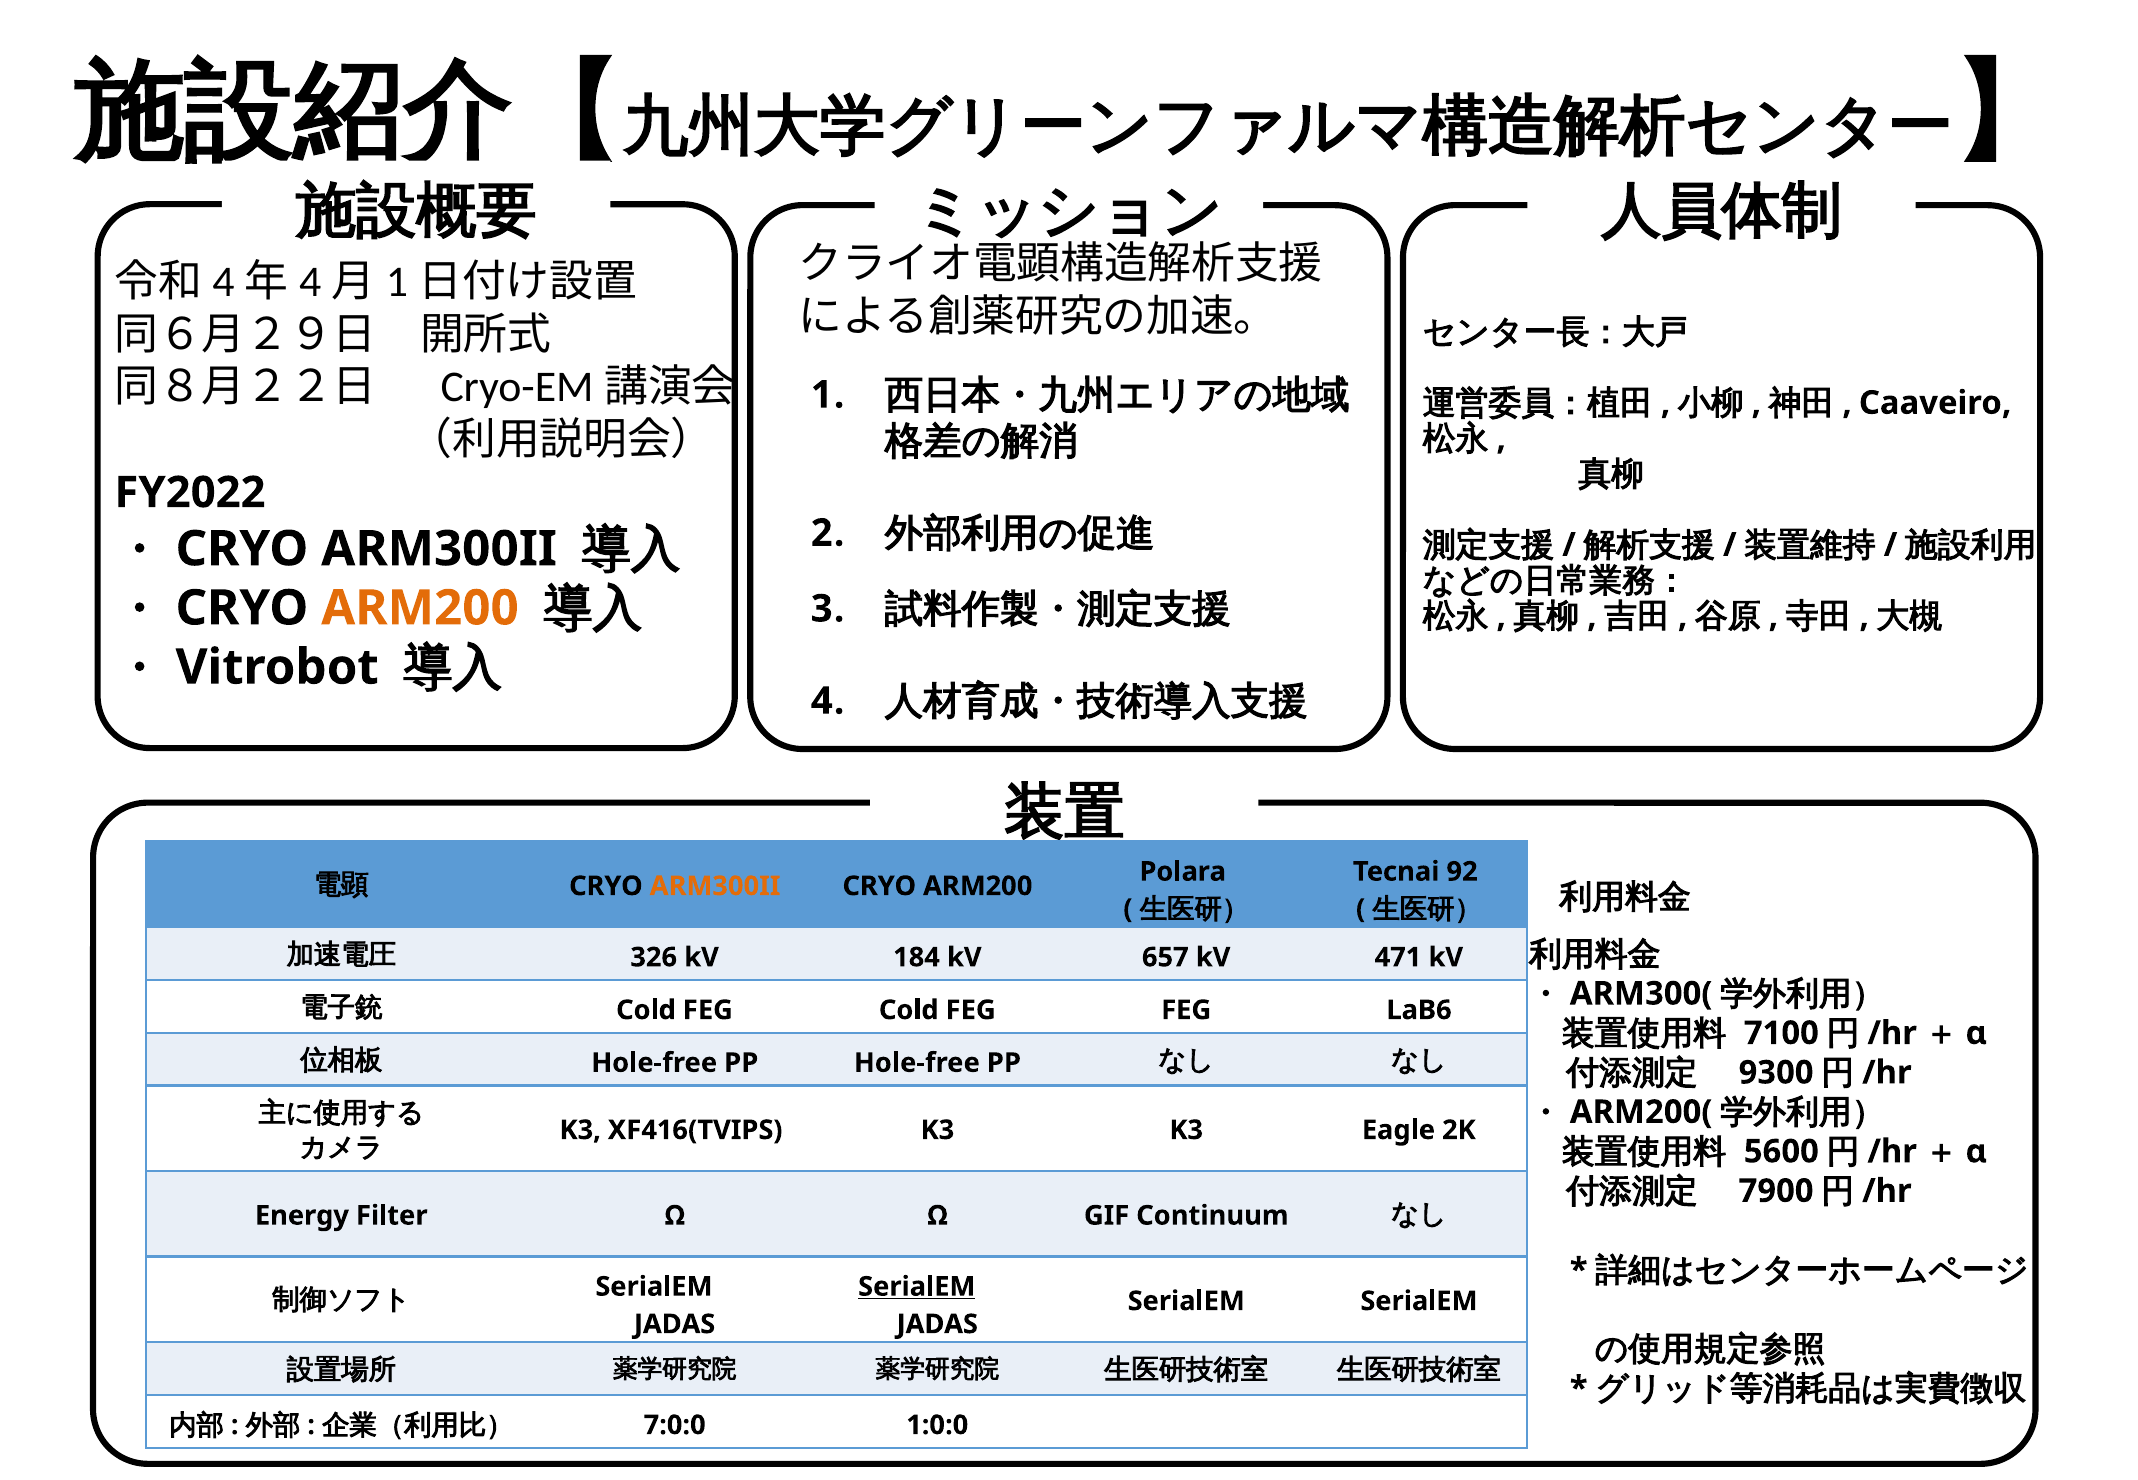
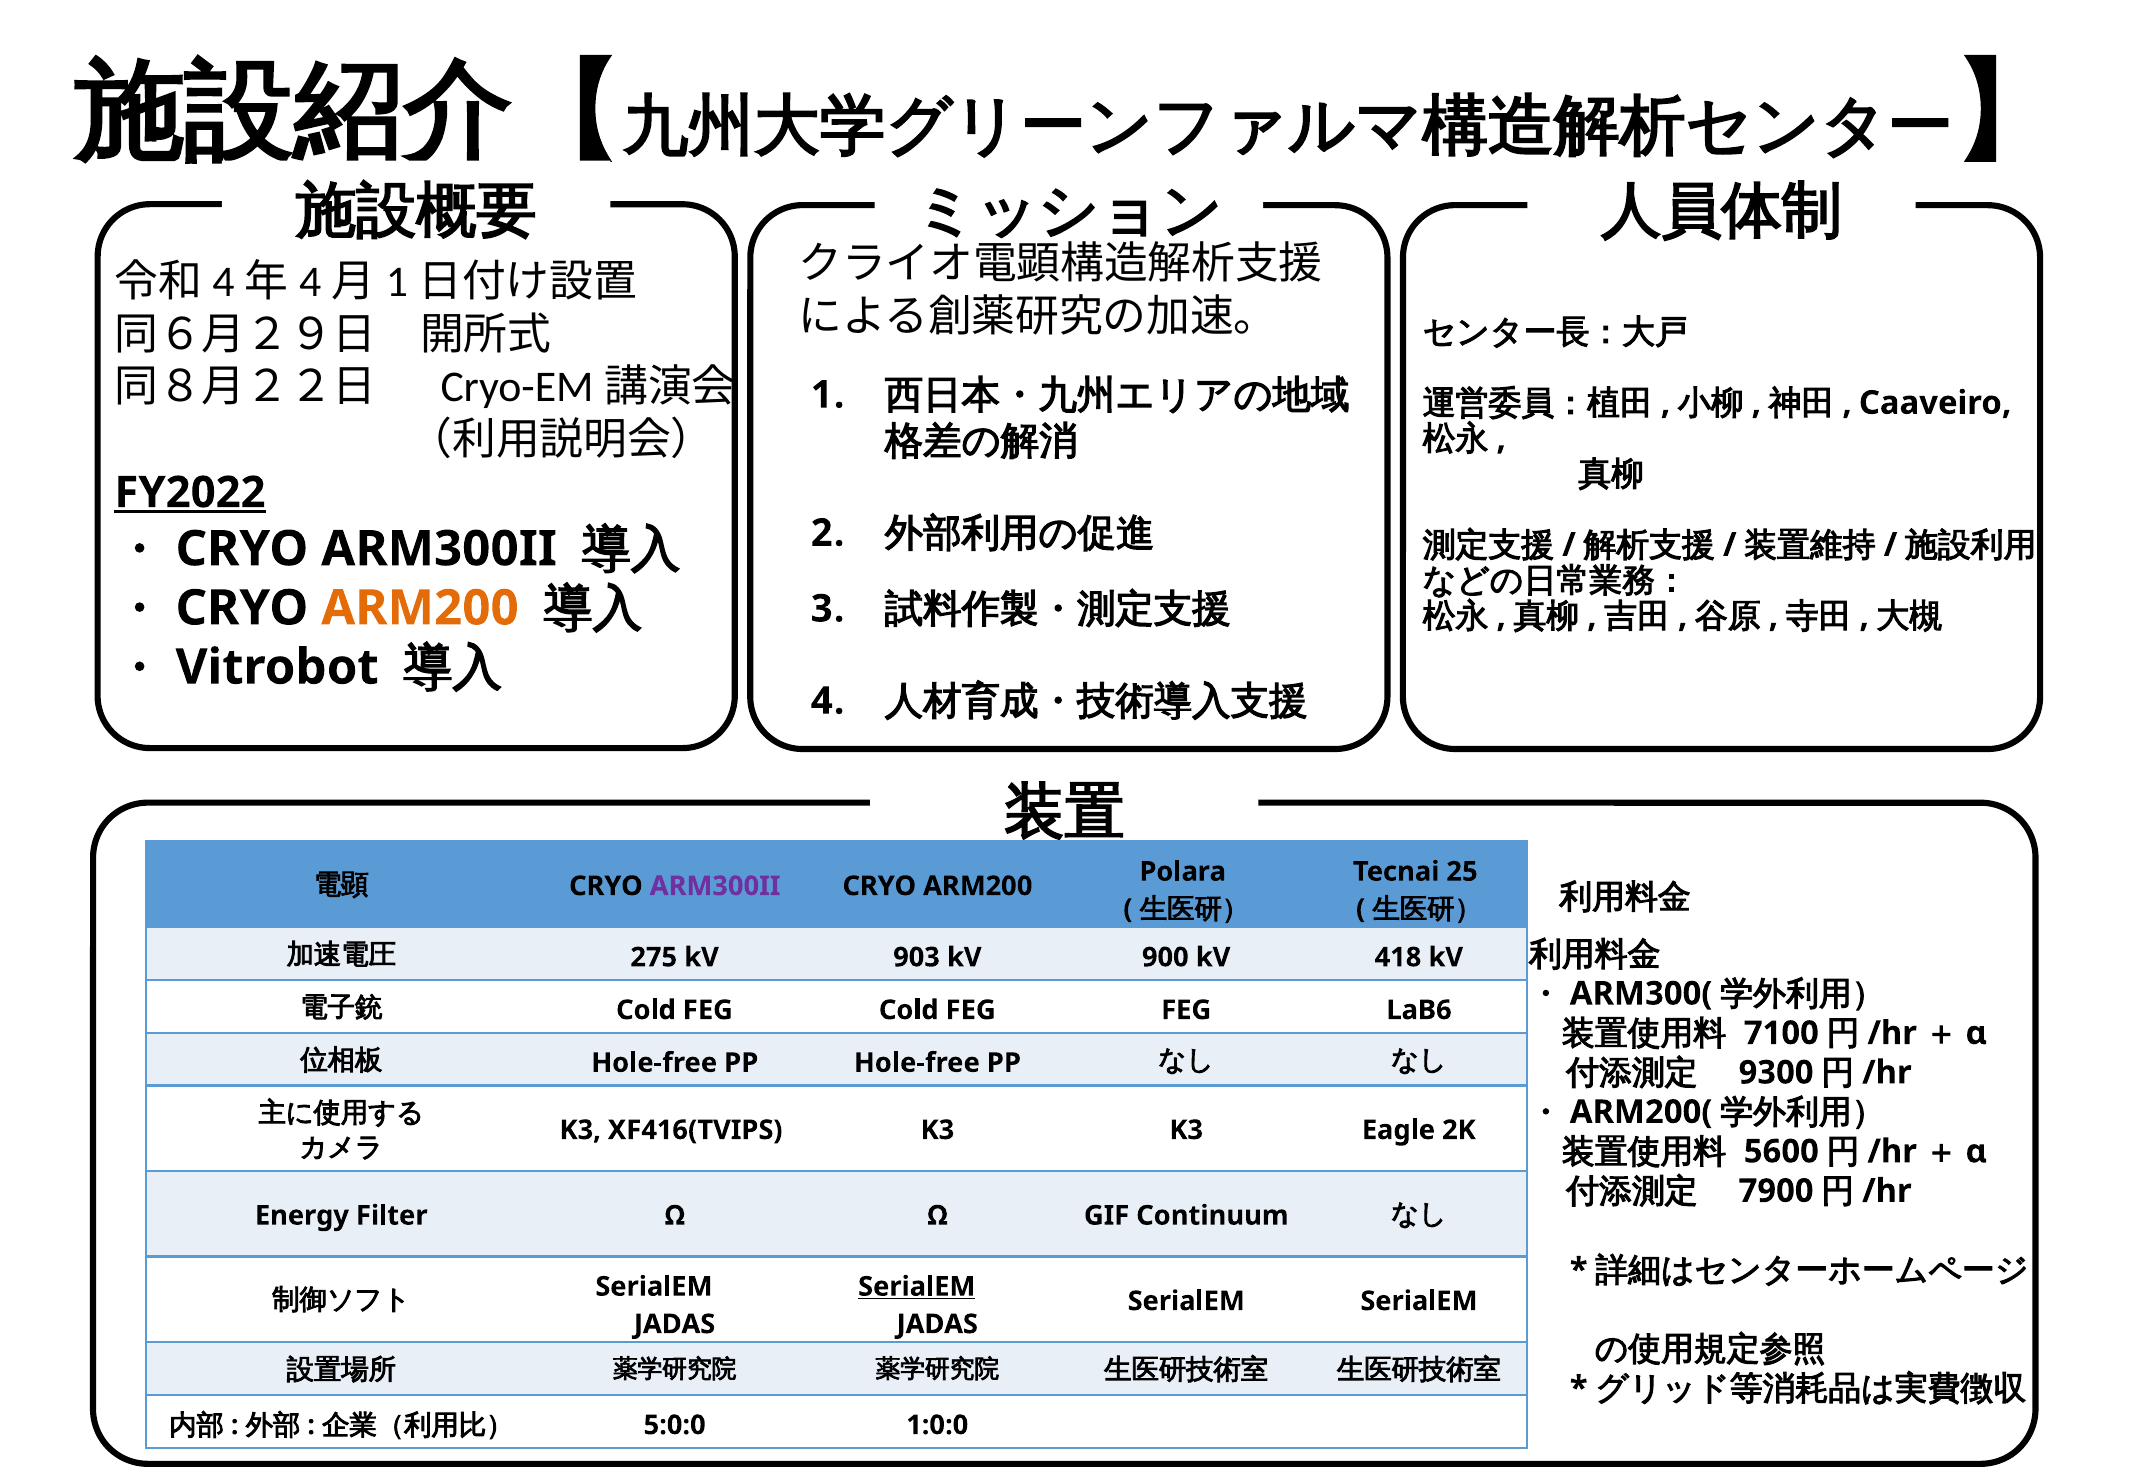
FY2022 underline: none -> present
92: 92 -> 25
ARM300II at (715, 886) colour: orange -> purple
326: 326 -> 275
184: 184 -> 903
657: 657 -> 900
471: 471 -> 418
7:0:0: 7:0:0 -> 5:0:0
